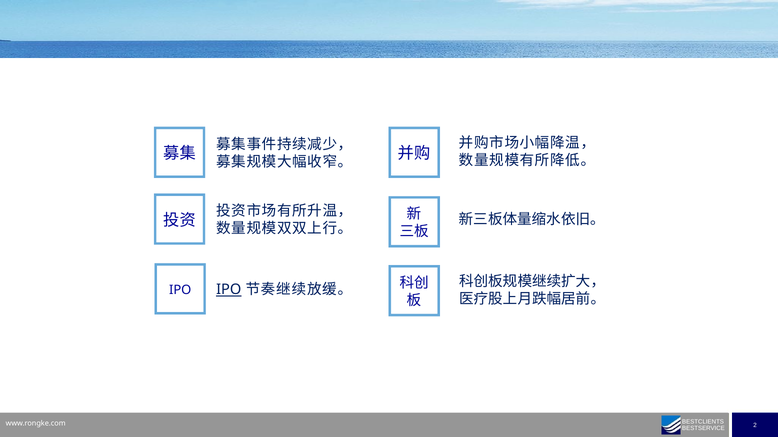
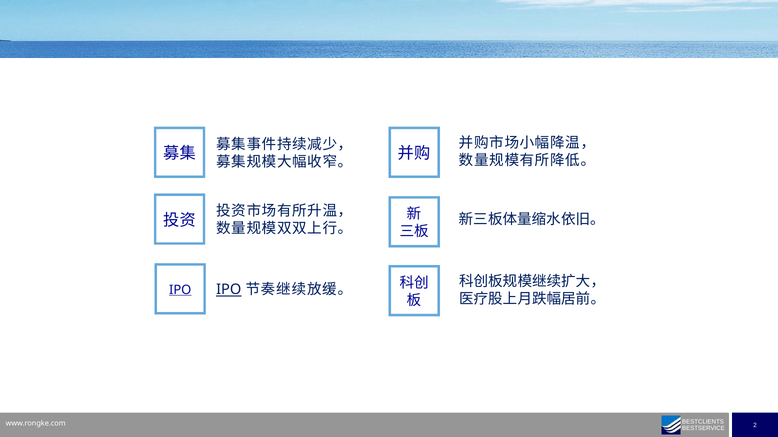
IPO at (180, 290) underline: none -> present
